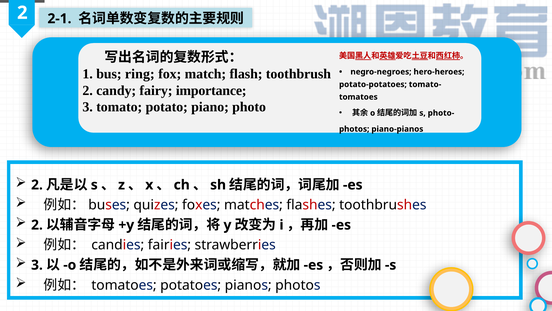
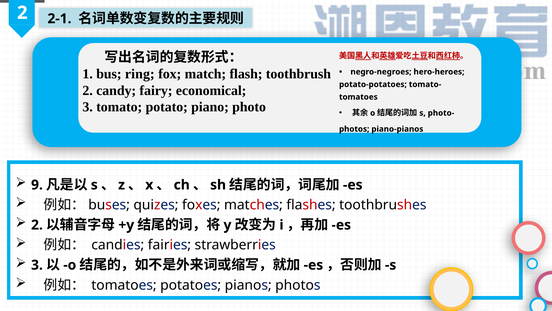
importance: importance -> economical
2 at (37, 185): 2 -> 9
